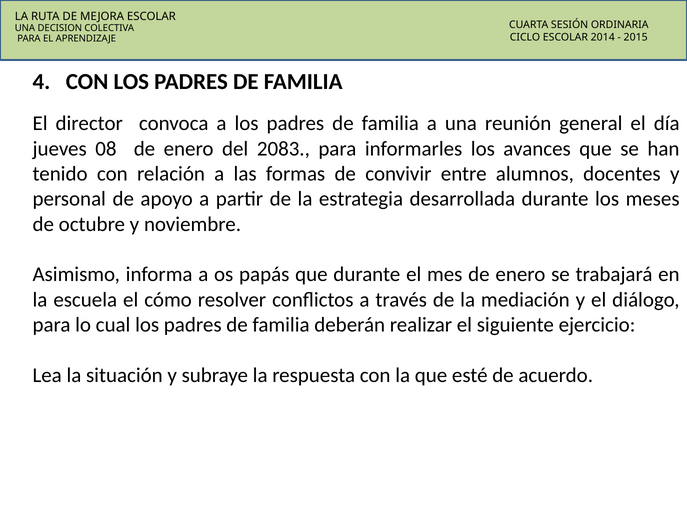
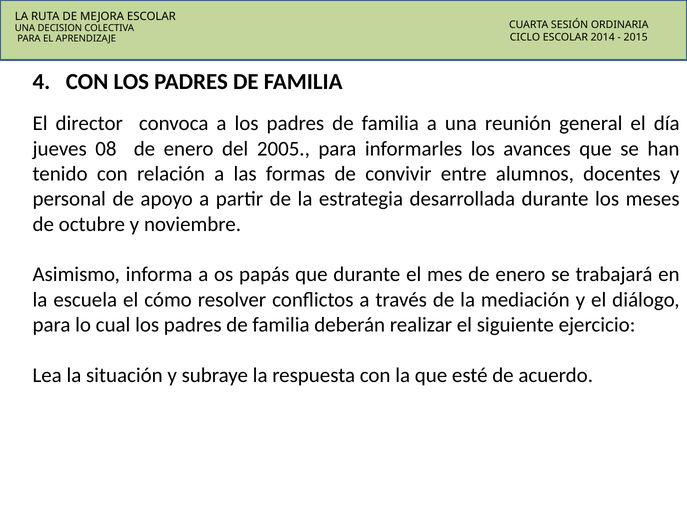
2083: 2083 -> 2005
